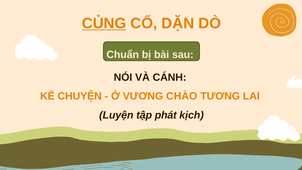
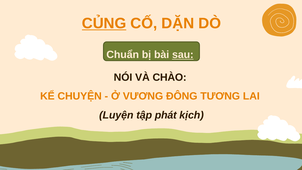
sau underline: none -> present
CÁNH: CÁNH -> CHÀO
CHÀO: CHÀO -> ĐÔNG
